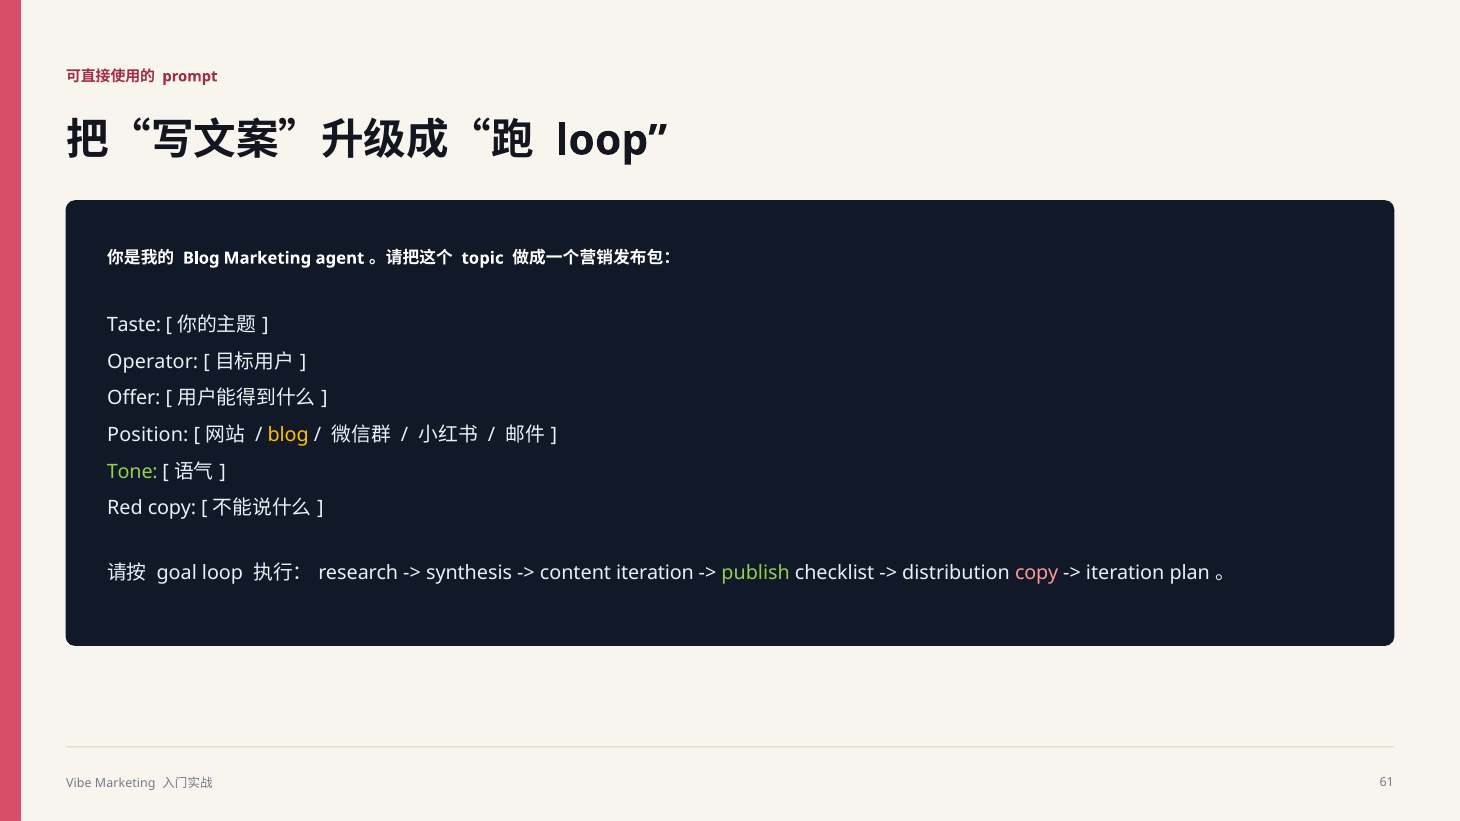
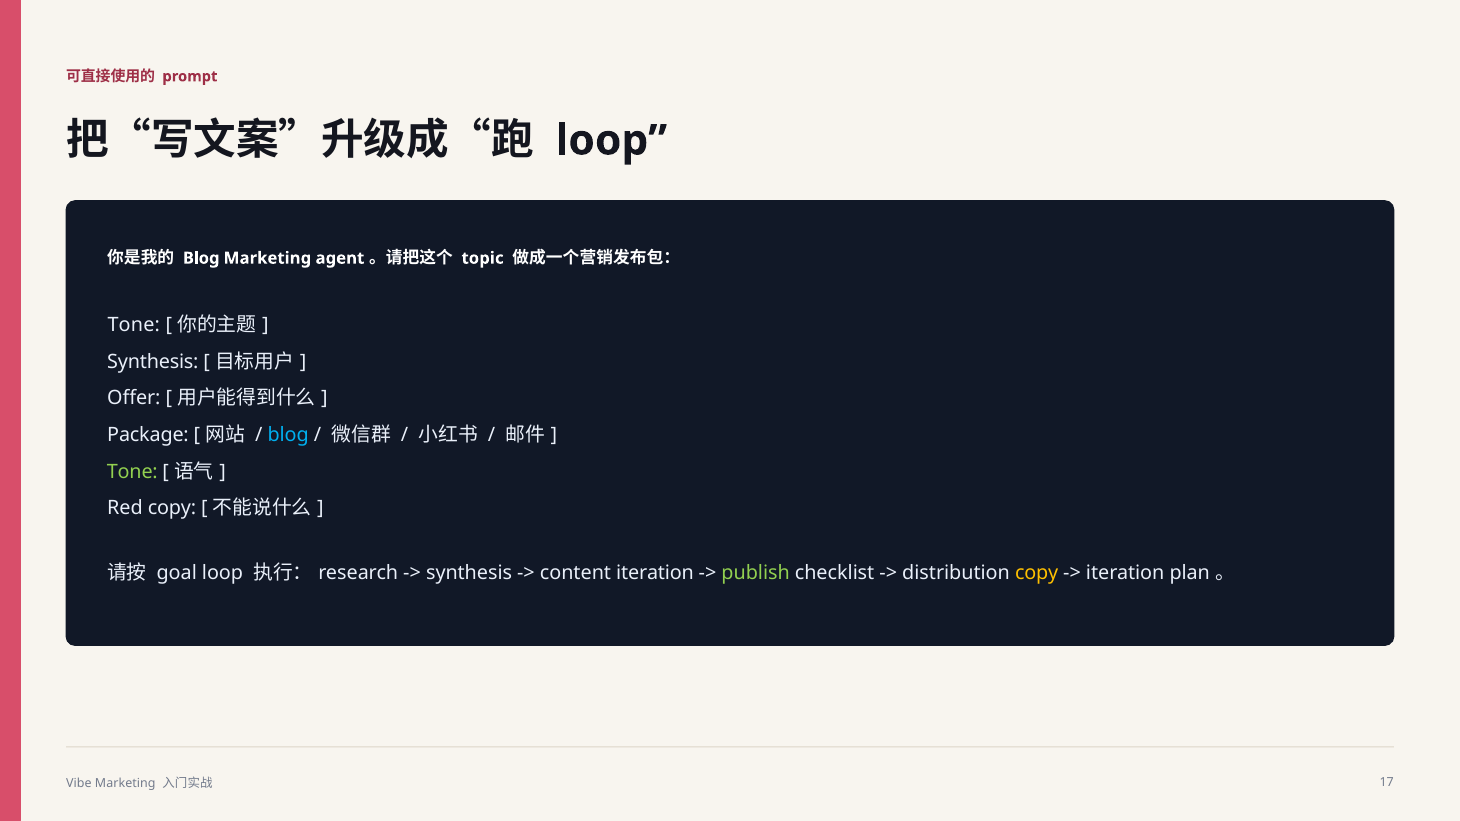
Taste at (134, 325): Taste -> Tone
Operator at (153, 362): Operator -> Synthesis
Position: Position -> Package
blog at (288, 435) colour: yellow -> light blue
copy at (1037, 573) colour: pink -> yellow
61: 61 -> 17
